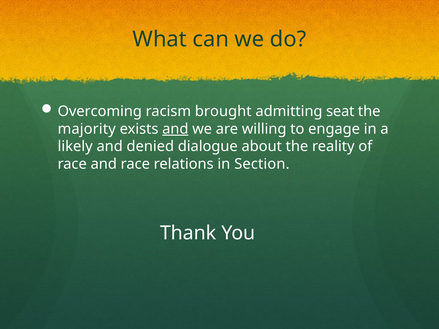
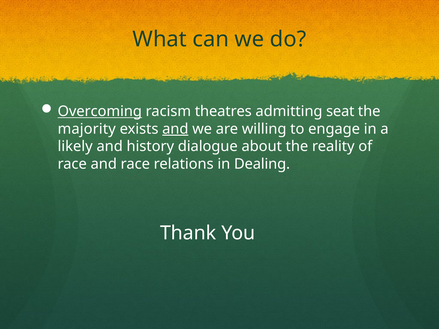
Overcoming underline: none -> present
brought: brought -> theatres
denied: denied -> history
Section: Section -> Dealing
